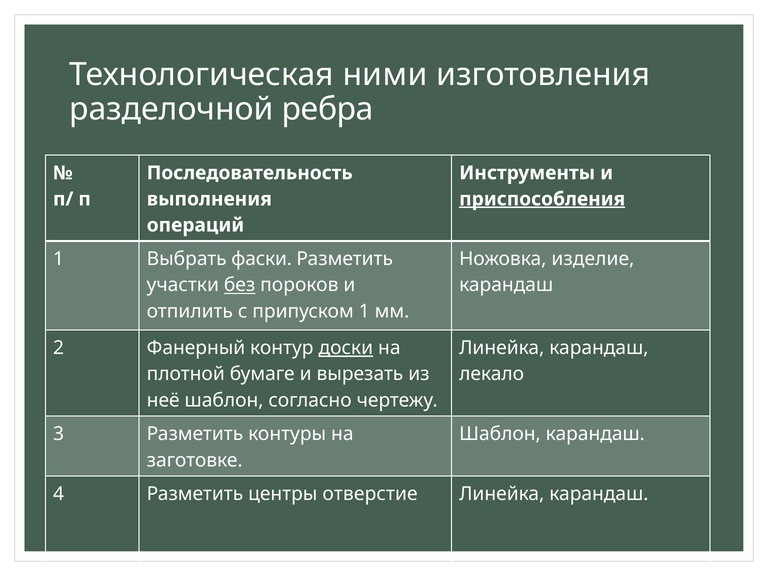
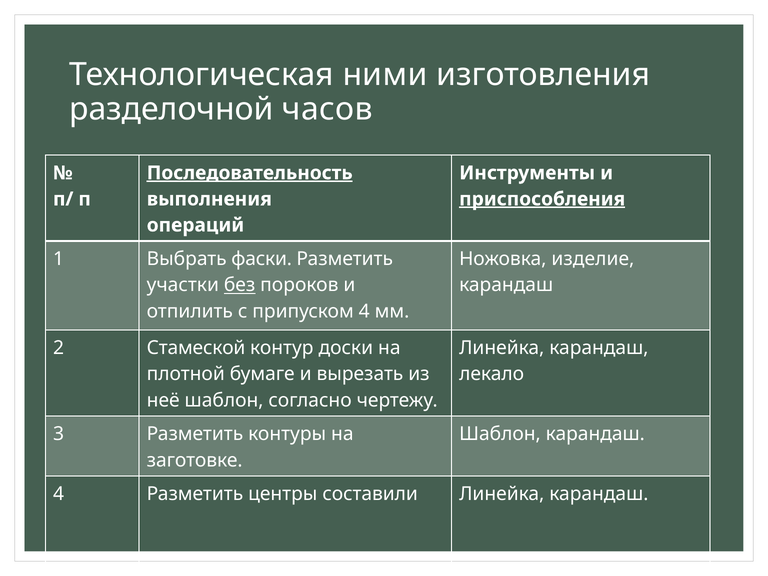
ребра: ребра -> часов
Последовательность underline: none -> present
припуском 1: 1 -> 4
Фанерный: Фанерный -> Стамеской
доски underline: present -> none
отверстие: отверстие -> составили
